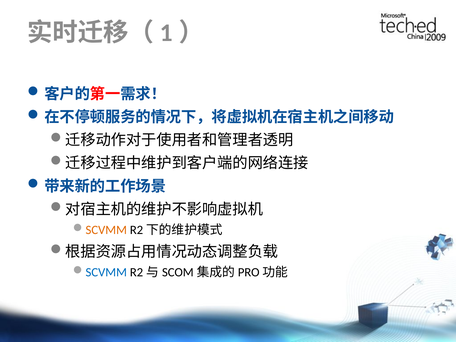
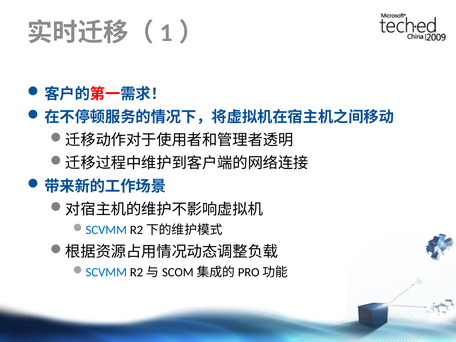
SCVMM at (106, 230) colour: orange -> blue
